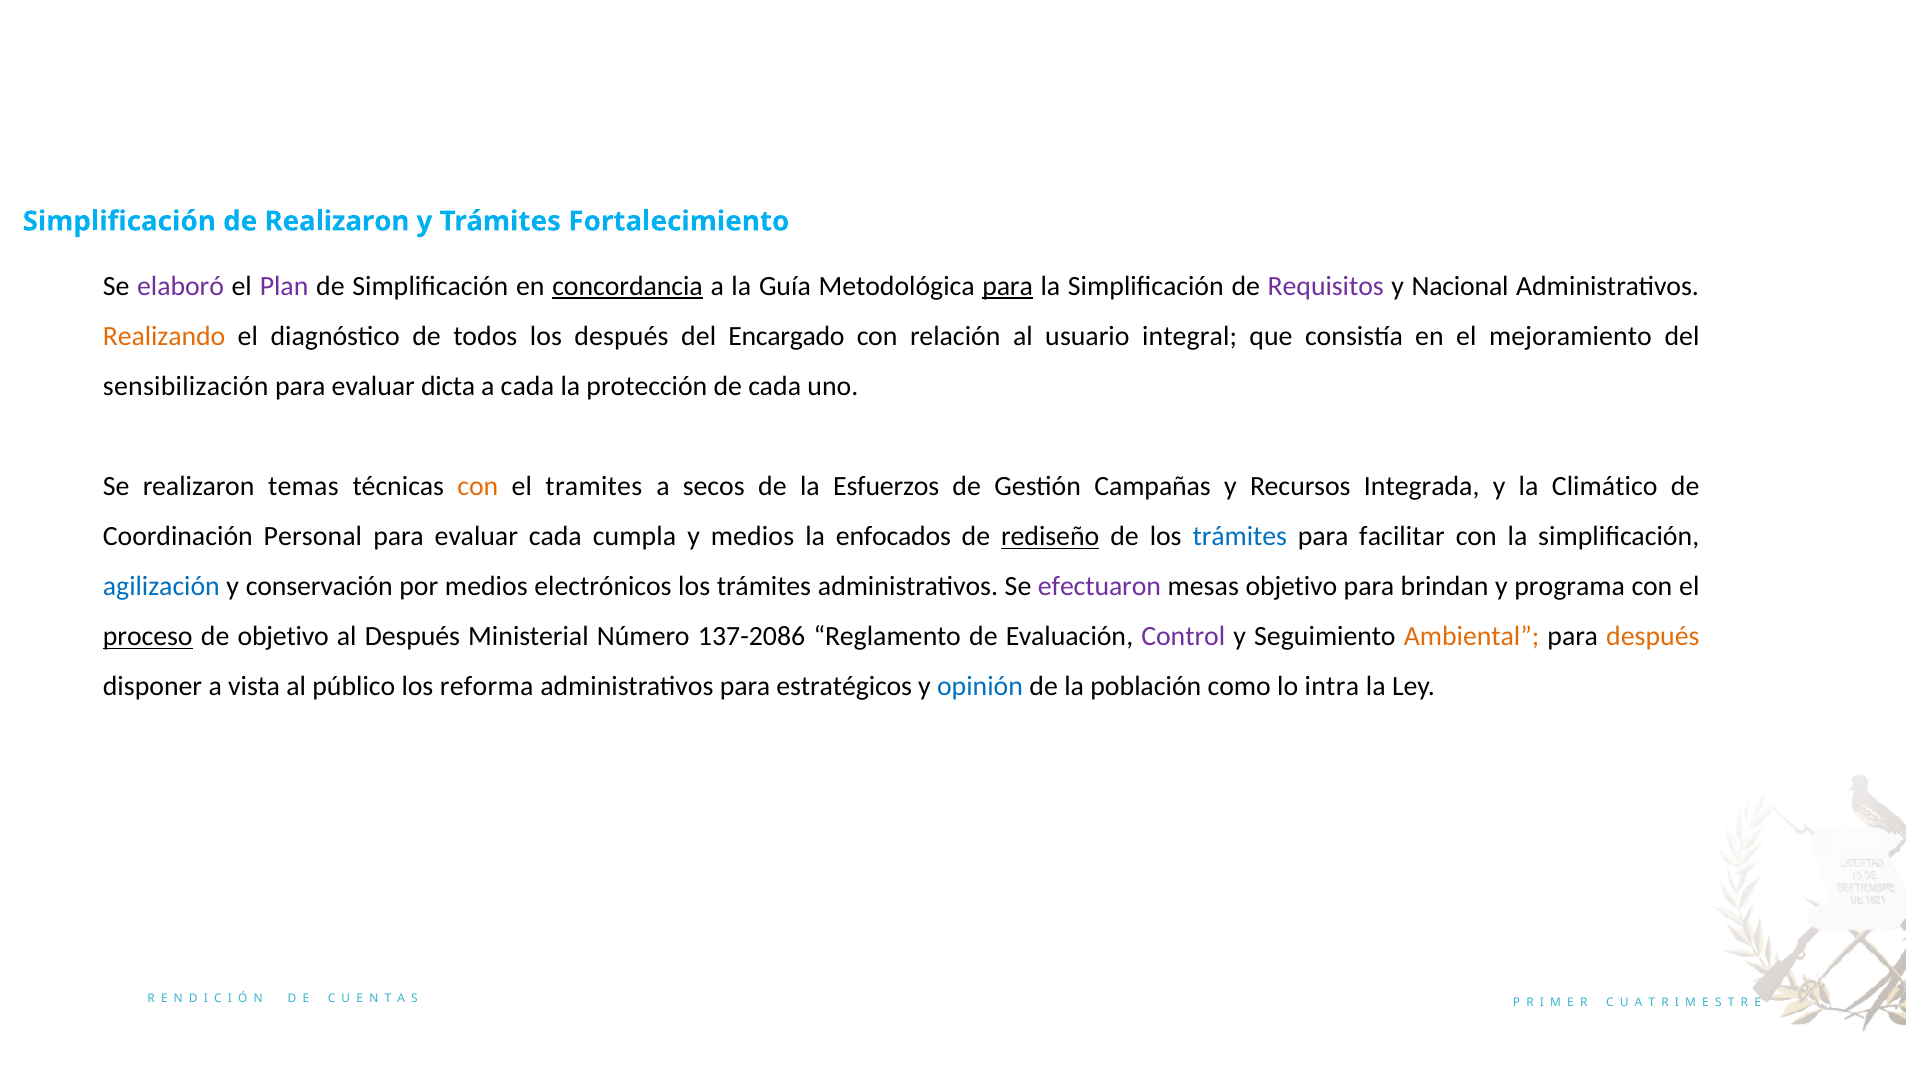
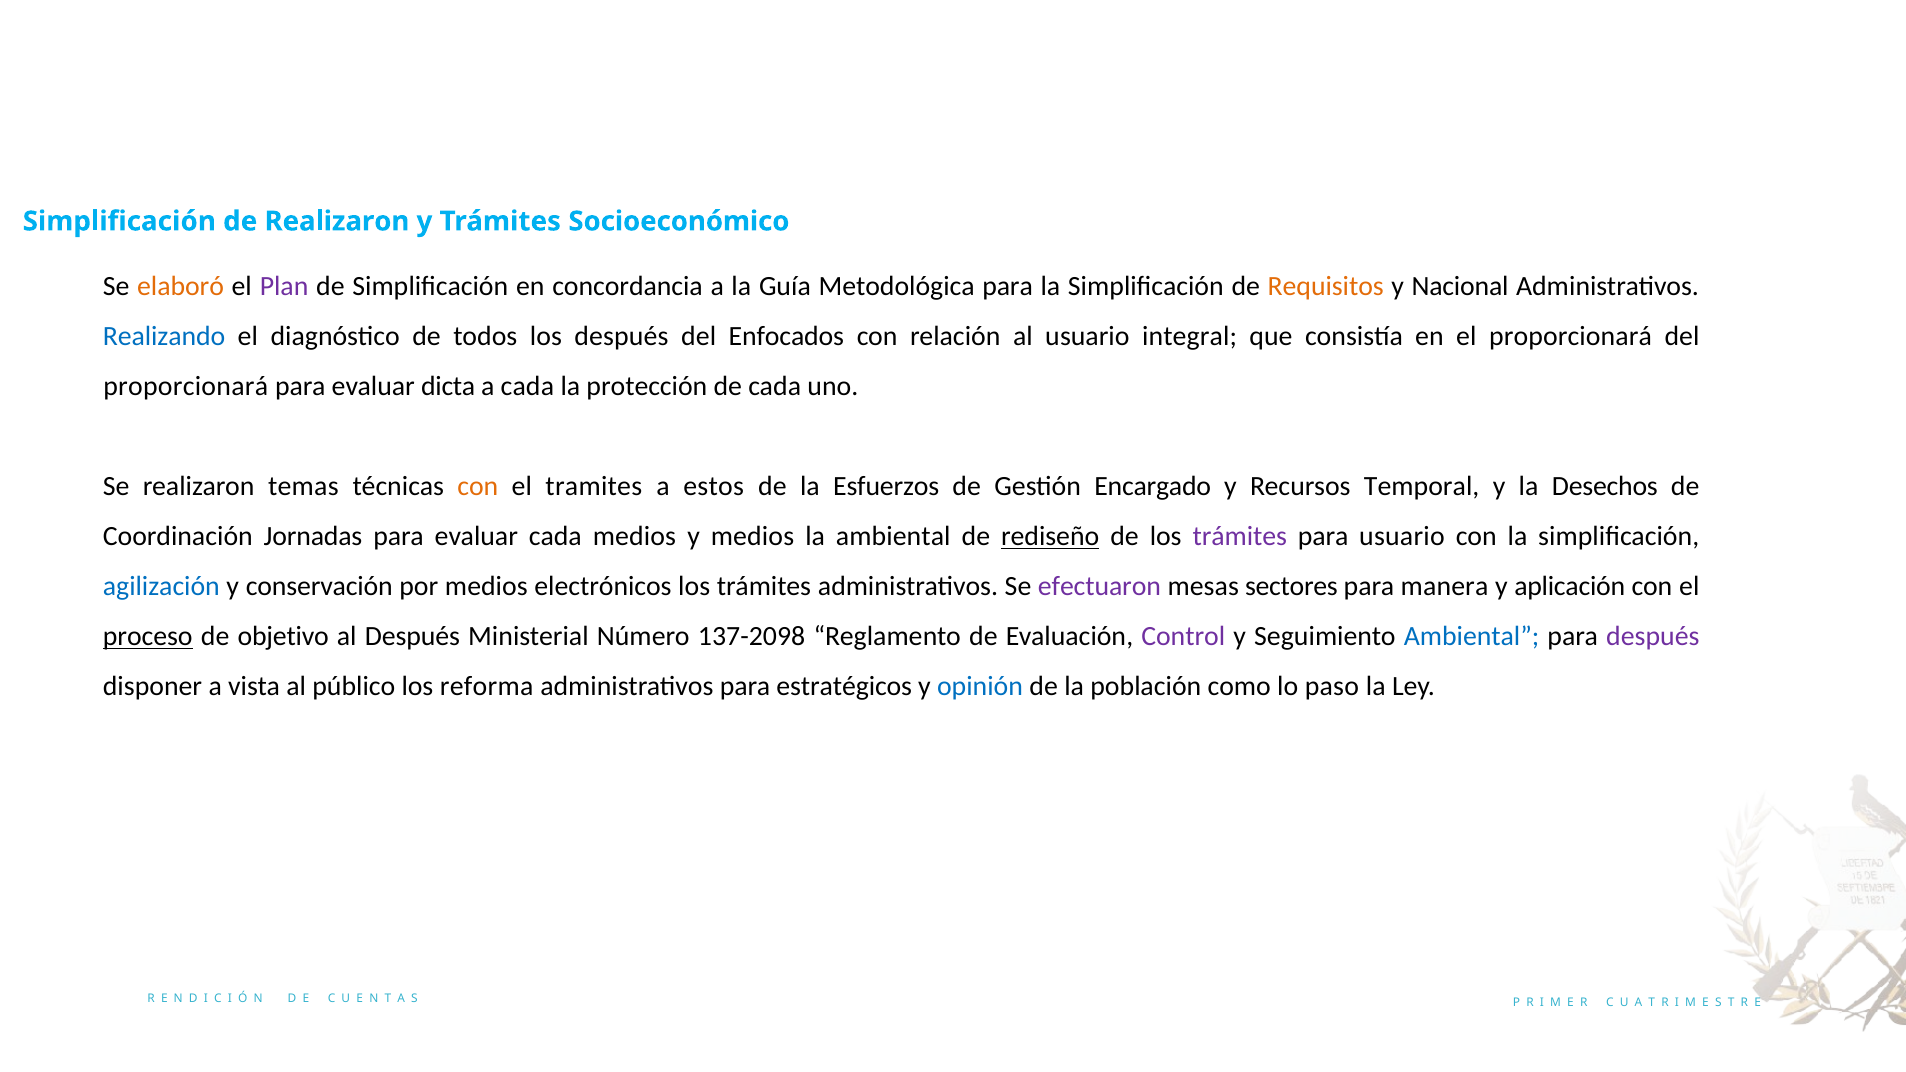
Fortalecimiento: Fortalecimiento -> Socioeconómico
elaboró colour: purple -> orange
concordancia underline: present -> none
para at (1008, 286) underline: present -> none
Requisitos colour: purple -> orange
Realizando colour: orange -> blue
Encargado: Encargado -> Enfocados
el mejoramiento: mejoramiento -> proporcionará
sensibilización at (186, 386): sensibilización -> proporcionará
secos: secos -> estos
Campañas: Campañas -> Encargado
Integrada: Integrada -> Temporal
Climático: Climático -> Desechos
Personal: Personal -> Jornadas
cada cumpla: cumpla -> medios
la enfocados: enfocados -> ambiental
trámites at (1240, 536) colour: blue -> purple
para facilitar: facilitar -> usuario
mesas objetivo: objetivo -> sectores
brindan: brindan -> manera
programa: programa -> aplicación
137-2086: 137-2086 -> 137-2098
Ambiental at (1472, 637) colour: orange -> blue
después at (1653, 637) colour: orange -> purple
intra: intra -> paso
